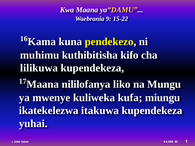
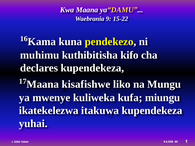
lilikuwa: lilikuwa -> declares
nililofanya: nililofanya -> kisafishwe
